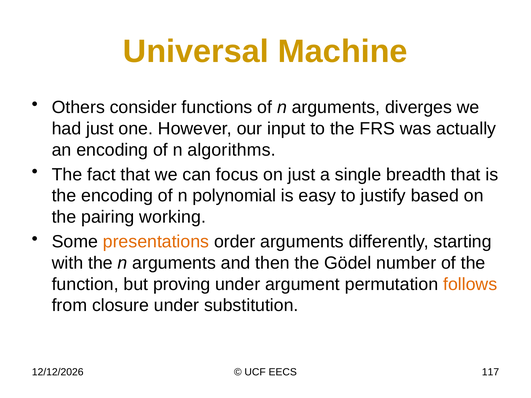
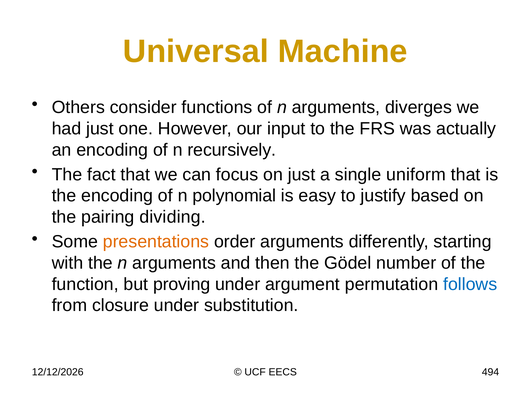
algorithms: algorithms -> recursively
breadth: breadth -> uniform
working: working -> dividing
follows colour: orange -> blue
117: 117 -> 494
